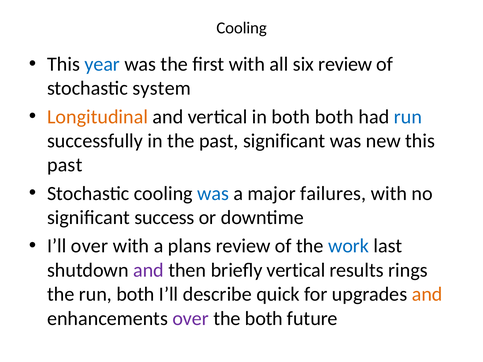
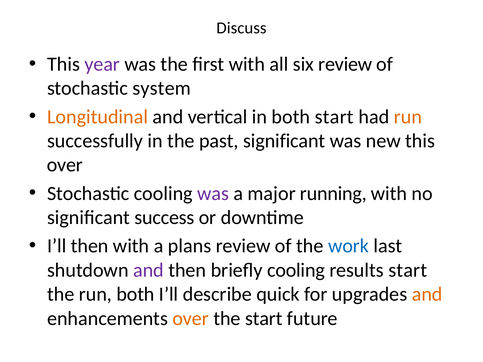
Cooling at (242, 28): Cooling -> Discuss
year colour: blue -> purple
both both: both -> start
run at (408, 117) colour: blue -> orange
past at (65, 165): past -> over
was at (213, 194) colour: blue -> purple
failures: failures -> running
I’ll over: over -> then
briefly vertical: vertical -> cooling
results rings: rings -> start
over at (191, 319) colour: purple -> orange
the both: both -> start
